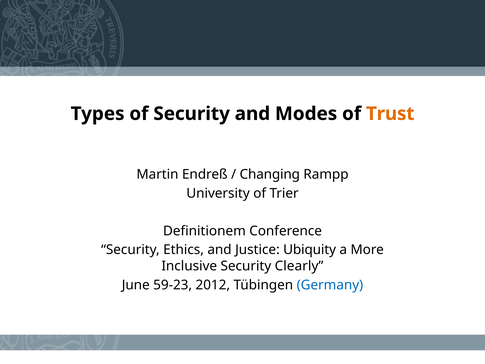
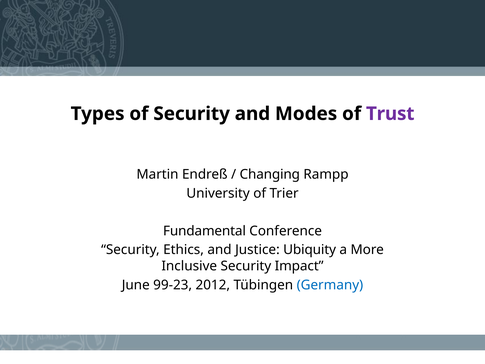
Trust colour: orange -> purple
Definitionem: Definitionem -> Fundamental
Clearly: Clearly -> Impact
59-23: 59-23 -> 99-23
